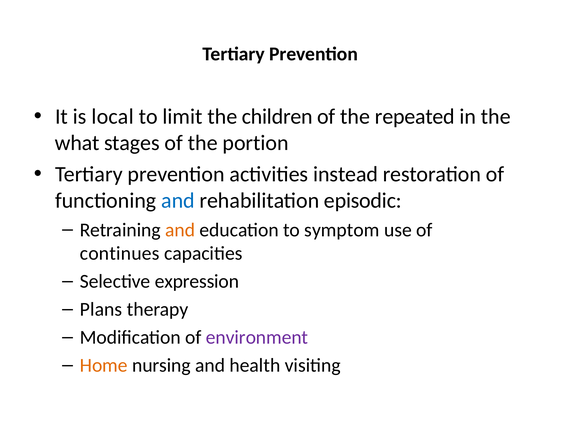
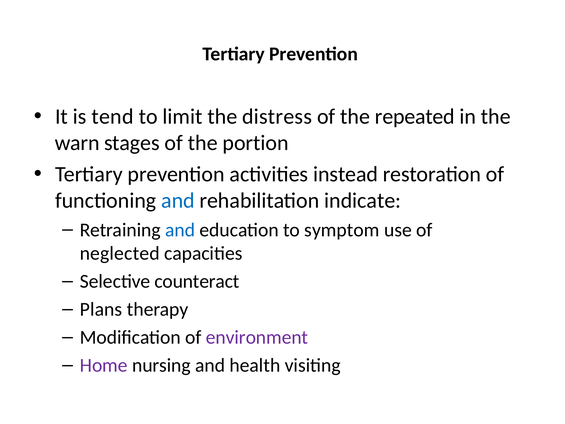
local: local -> tend
children: children -> distress
what: what -> warn
episodic: episodic -> indicate
and at (180, 230) colour: orange -> blue
continues: continues -> neglected
expression: expression -> counteract
Home colour: orange -> purple
